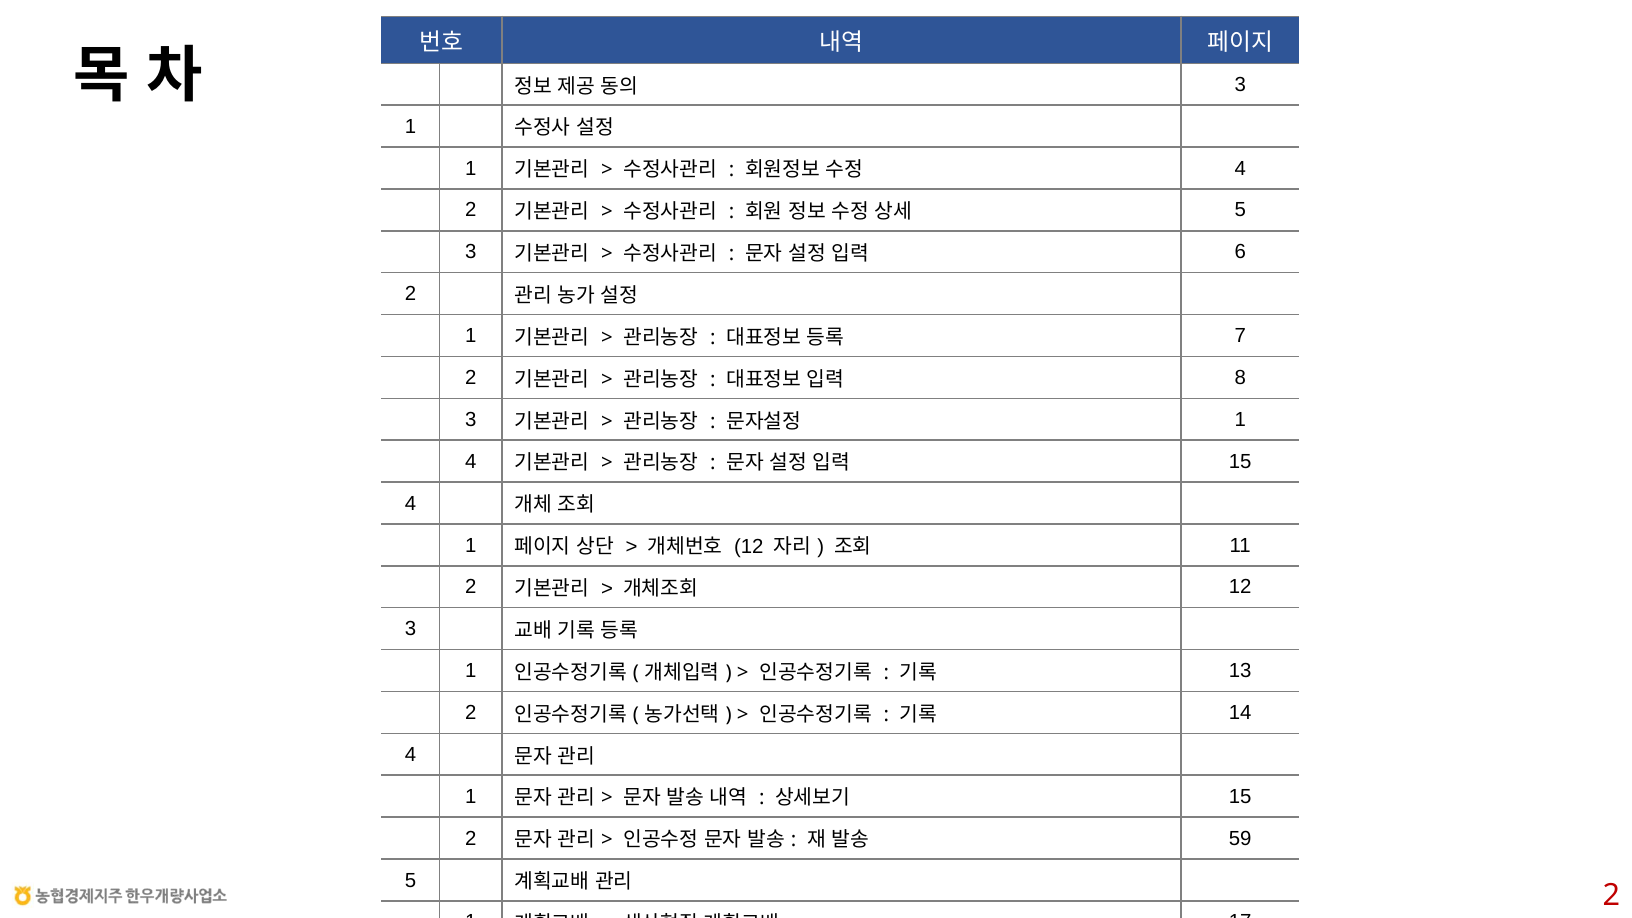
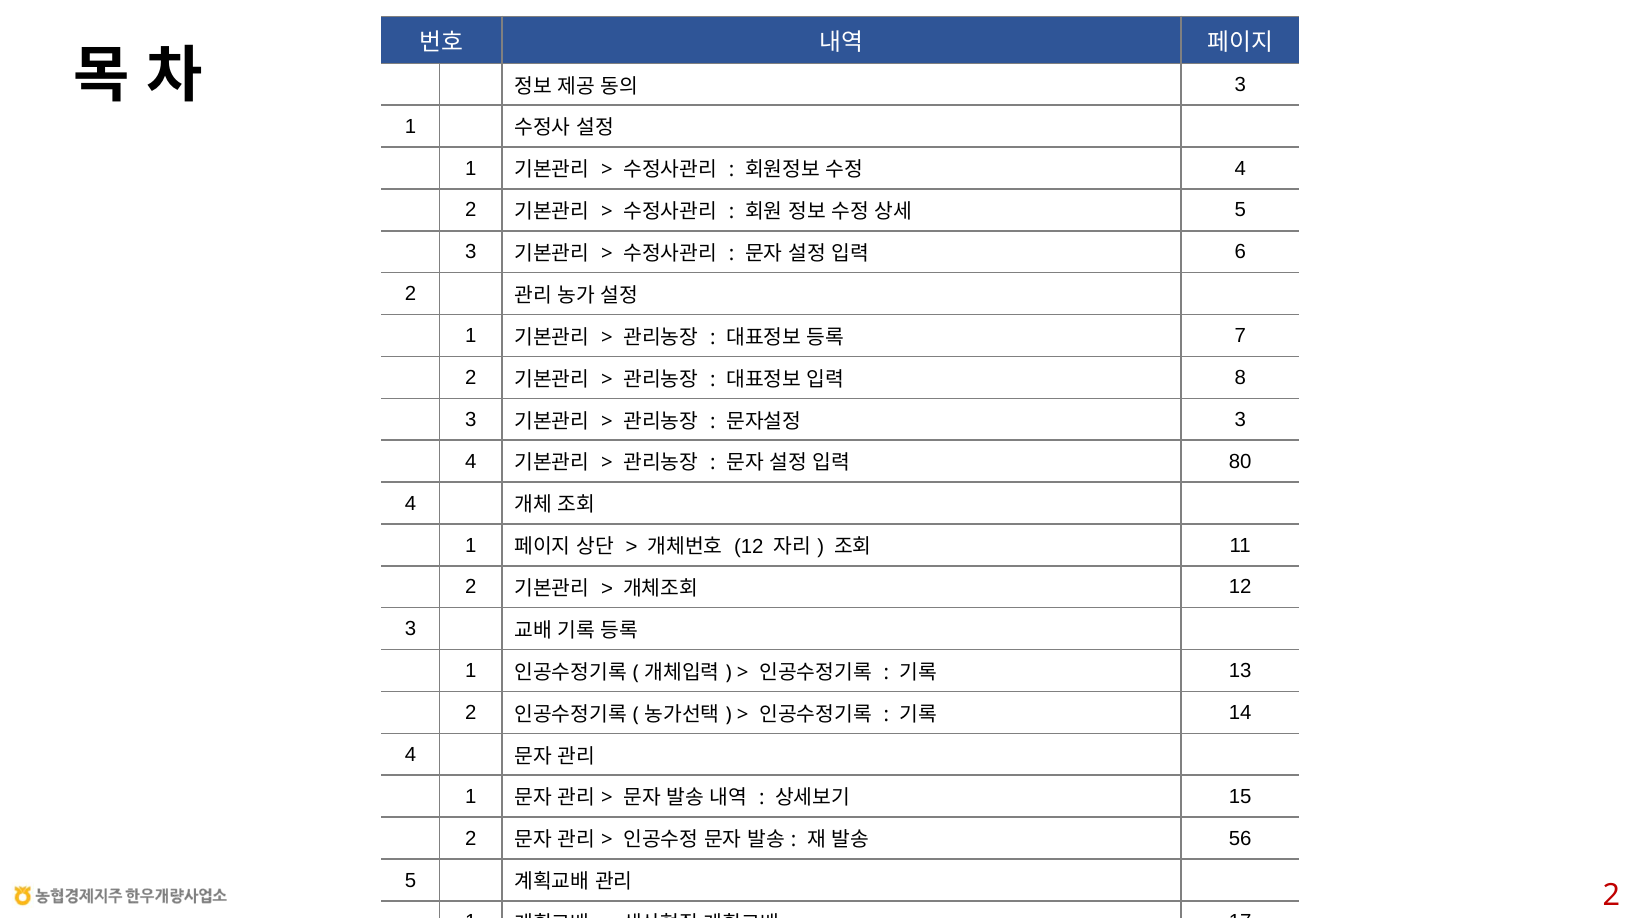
1 at (1240, 420): 1 -> 3
15 at (1240, 462): 15 -> 80
59: 59 -> 56
